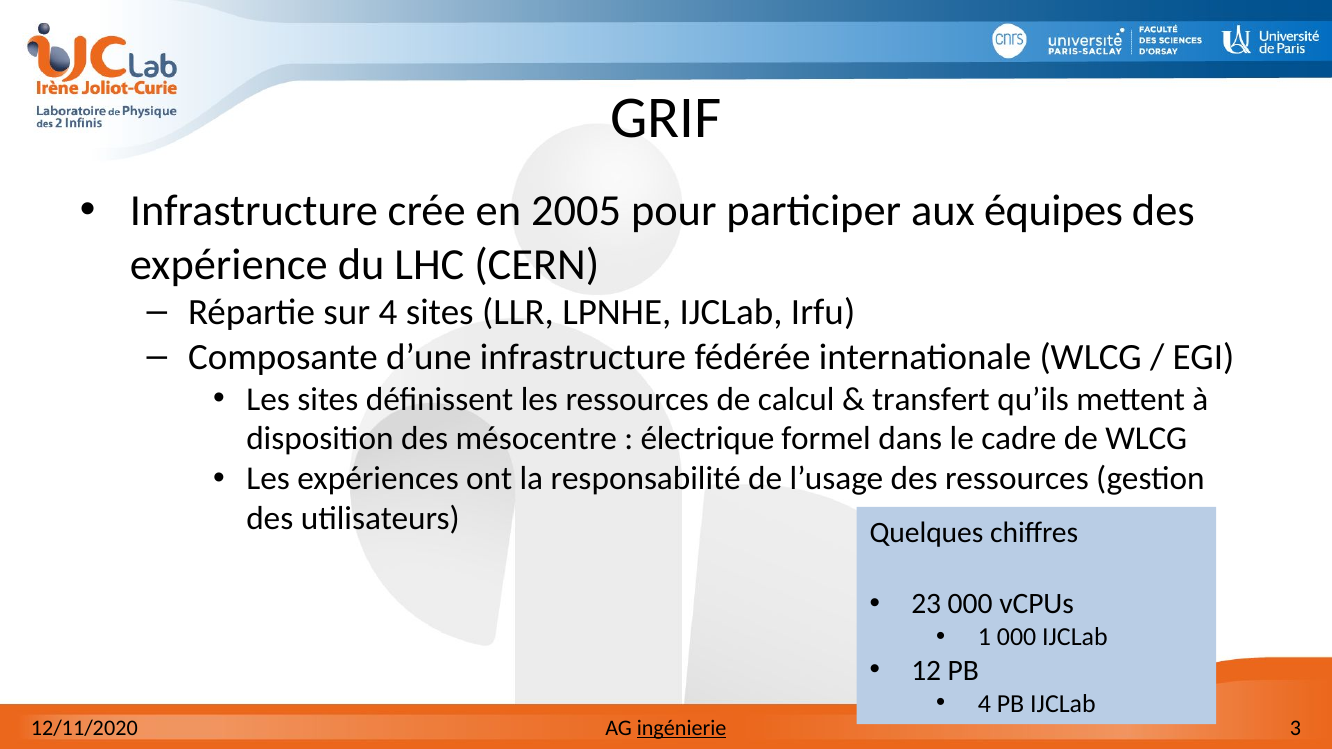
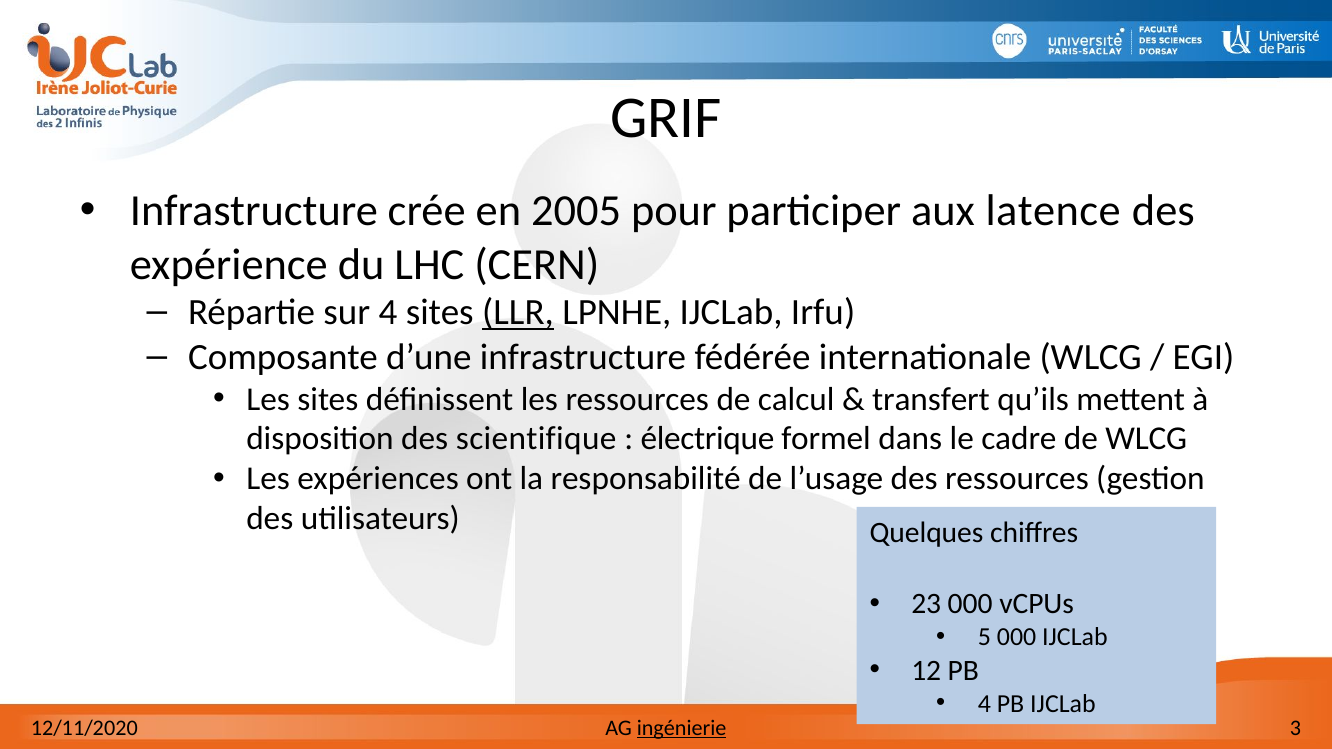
équipes: équipes -> latence
LLR underline: none -> present
mésocentre: mésocentre -> scientifique
1: 1 -> 5
